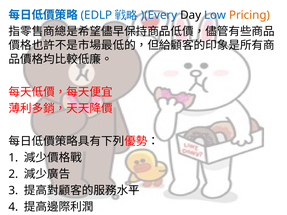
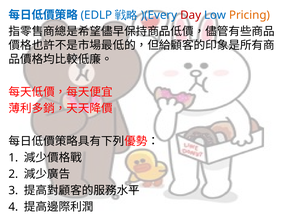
Day colour: black -> red
